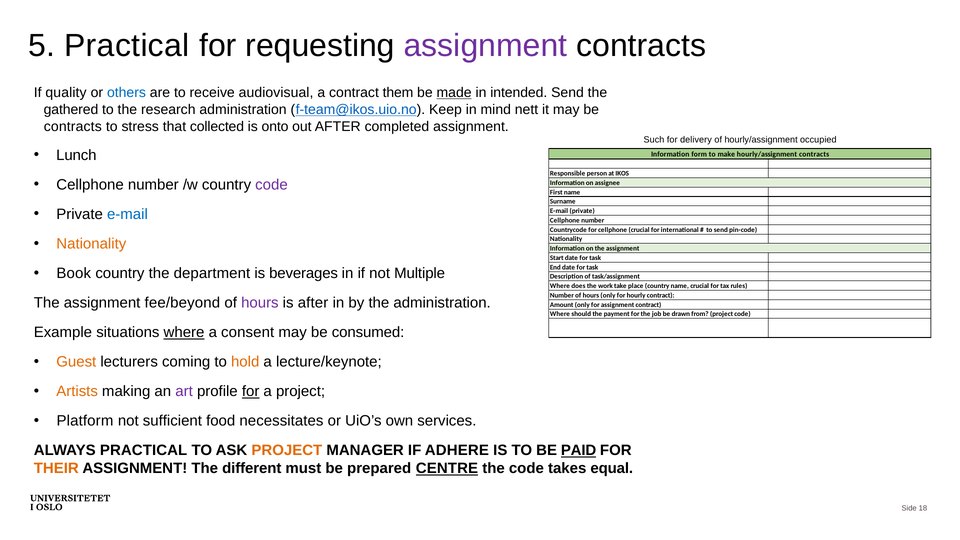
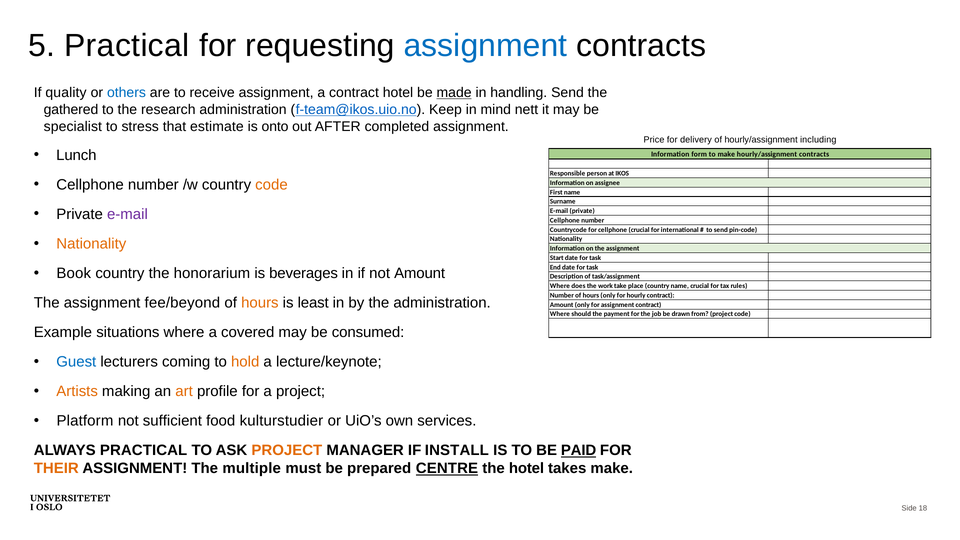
assignment at (486, 45) colour: purple -> blue
receive audiovisual: audiovisual -> assignment
contract them: them -> hotel
intended: intended -> handling
contracts at (73, 126): contracts -> specialist
collected: collected -> estimate
Such: Such -> Price
occupied: occupied -> including
code at (272, 185) colour: purple -> orange
e-mail at (127, 214) colour: blue -> purple
department: department -> honorarium
not Multiple: Multiple -> Amount
hours at (260, 303) colour: purple -> orange
is after: after -> least
where at (184, 332) underline: present -> none
consent: consent -> covered
Guest colour: orange -> blue
art colour: purple -> orange
for at (251, 391) underline: present -> none
necessitates: necessitates -> kulturstudier
ADHERE: ADHERE -> INSTALL
different: different -> multiple
the code: code -> hotel
takes equal: equal -> make
